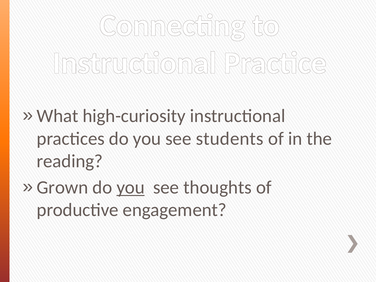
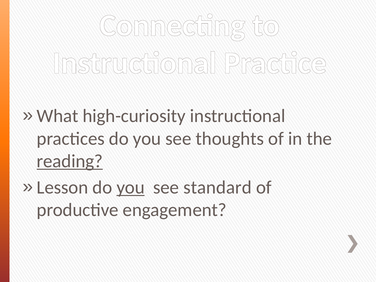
students: students -> thoughts
reading underline: none -> present
Grown: Grown -> Lesson
thoughts: thoughts -> standard
